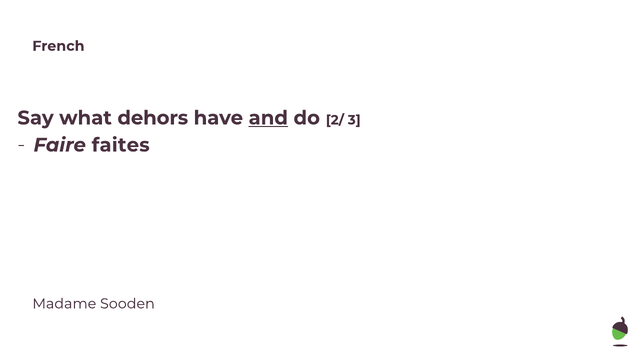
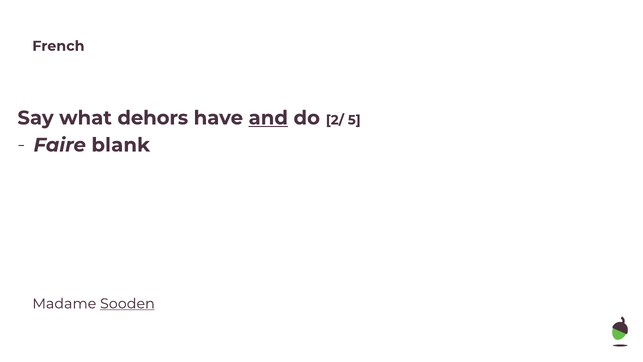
3: 3 -> 5
faites: faites -> blank
Sooden underline: none -> present
